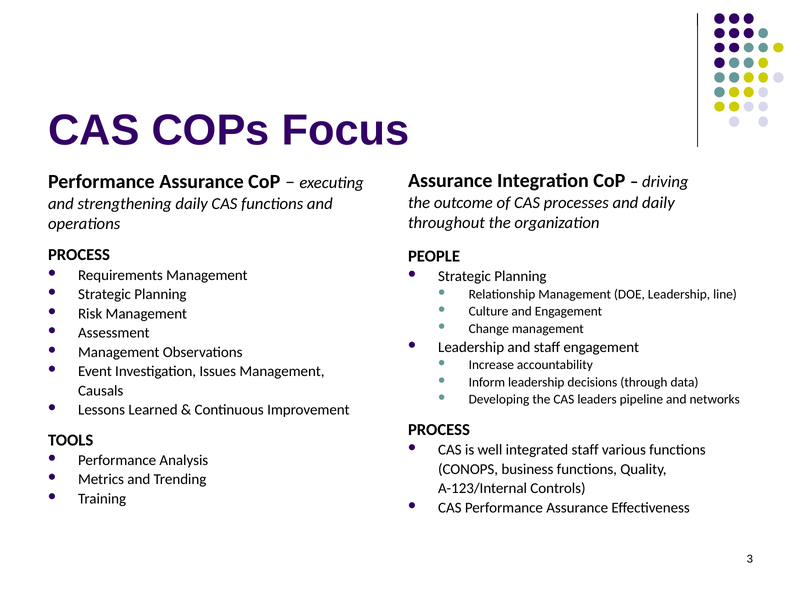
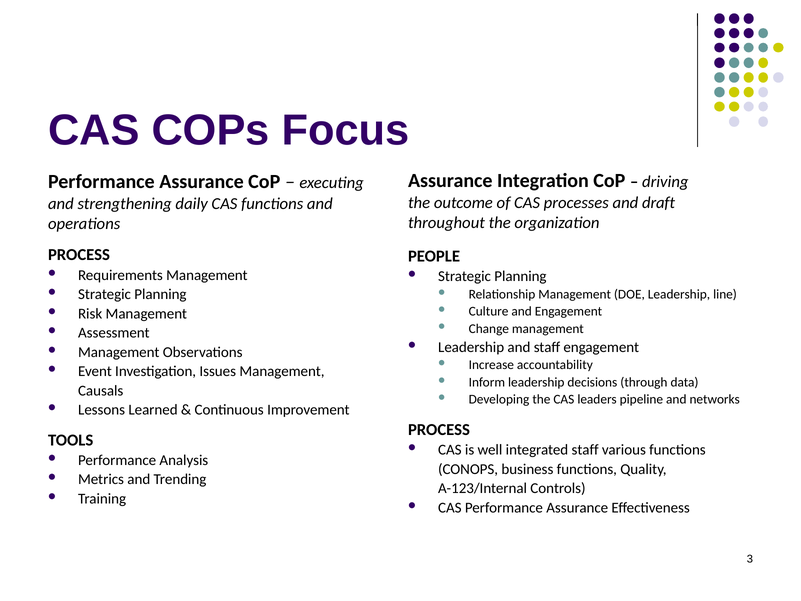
and daily: daily -> draft
